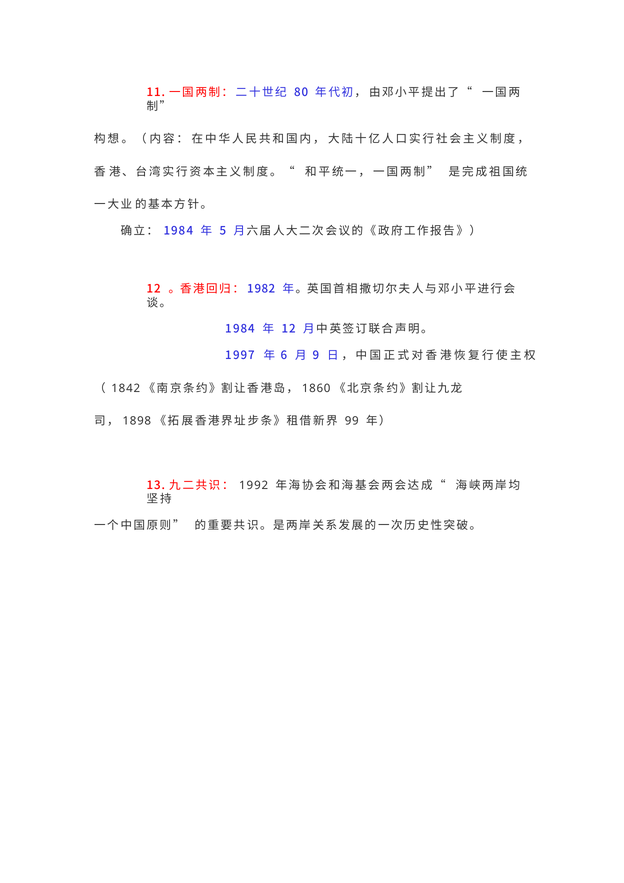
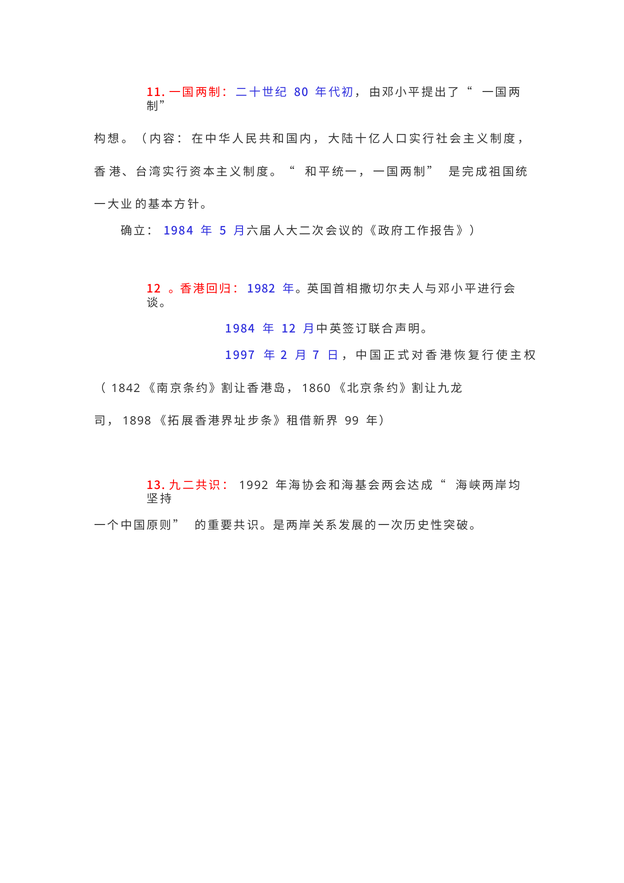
6: 6 -> 2
9: 9 -> 7
